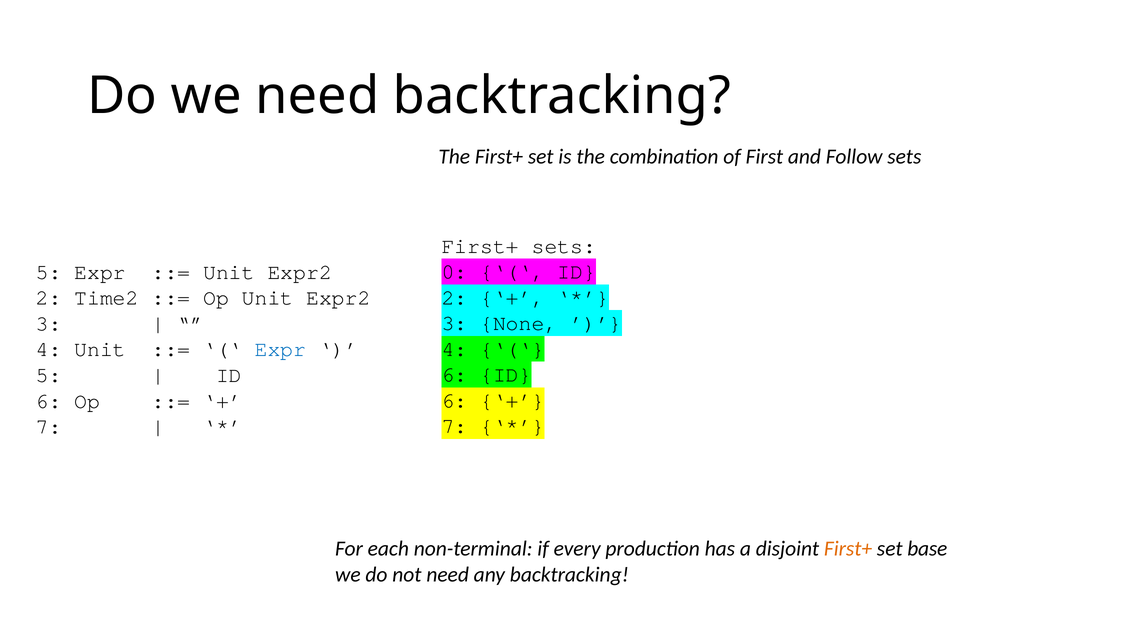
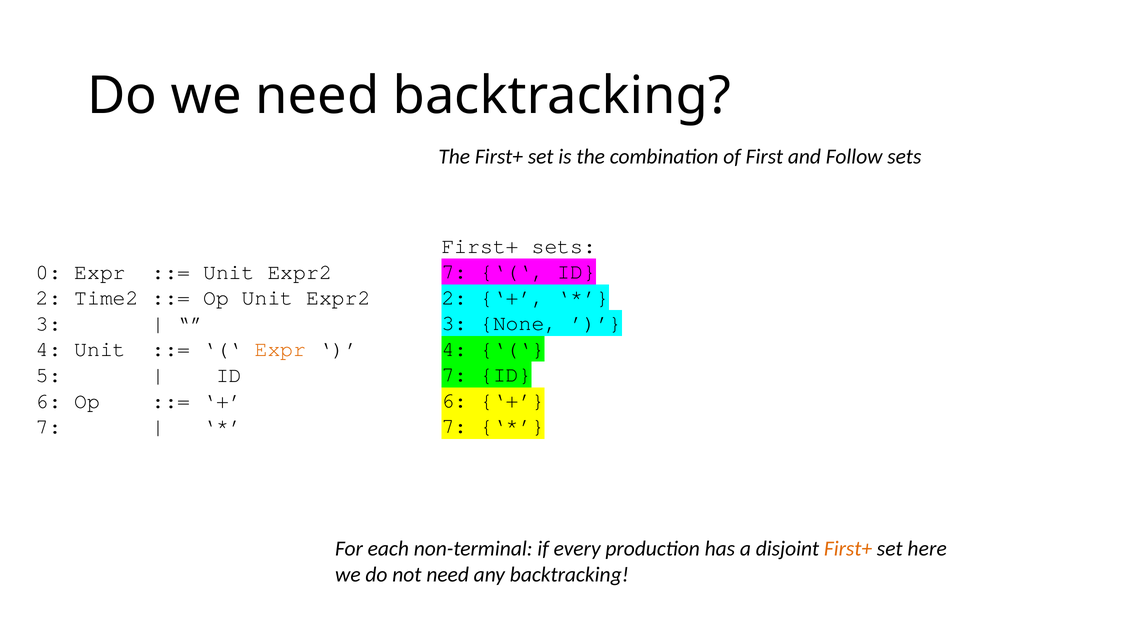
0 at (454, 272): 0 -> 7
5 at (49, 272): 5 -> 0
Expr at (280, 349) colour: blue -> orange
6 at (454, 375): 6 -> 7
base: base -> here
